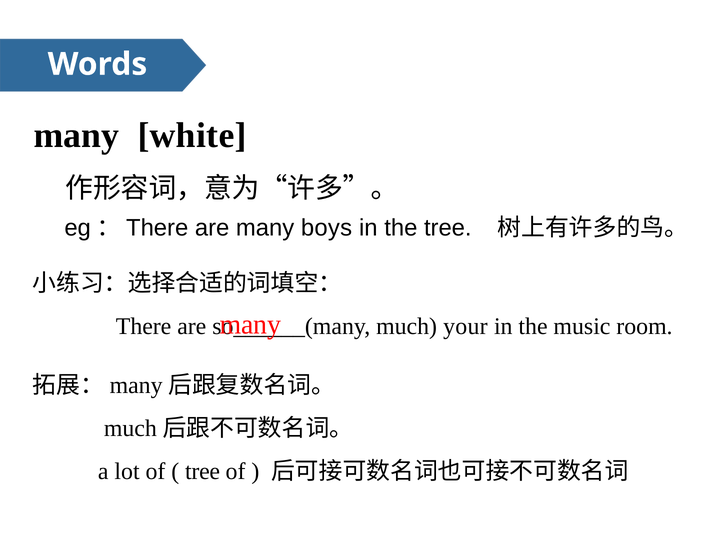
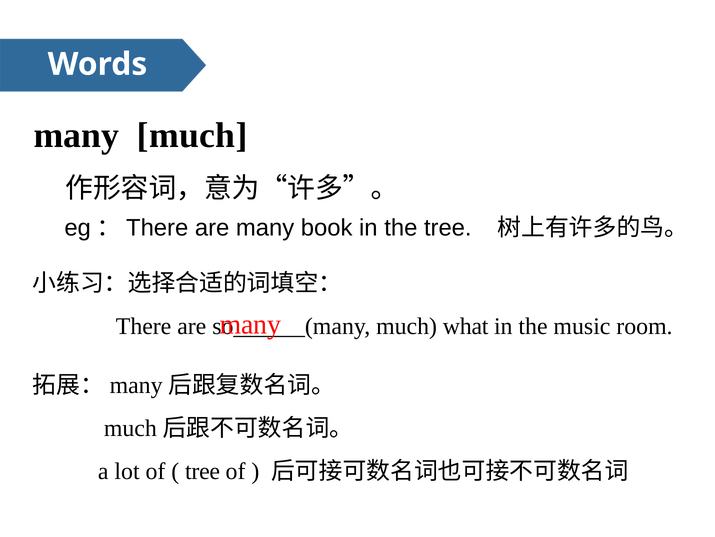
many white: white -> much
boys: boys -> book
your: your -> what
